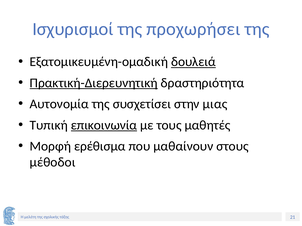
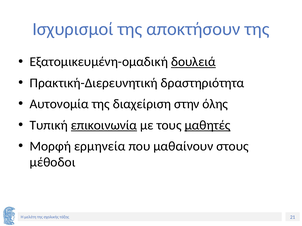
προχωρήσει: προχωρήσει -> αποκτήσουν
Πρακτική-Διερευνητική underline: present -> none
συσχετίσει: συσχετίσει -> διαχείριση
μιας: μιας -> όλης
μαθητές underline: none -> present
ερέθισμα: ερέθισμα -> ερμηνεία
